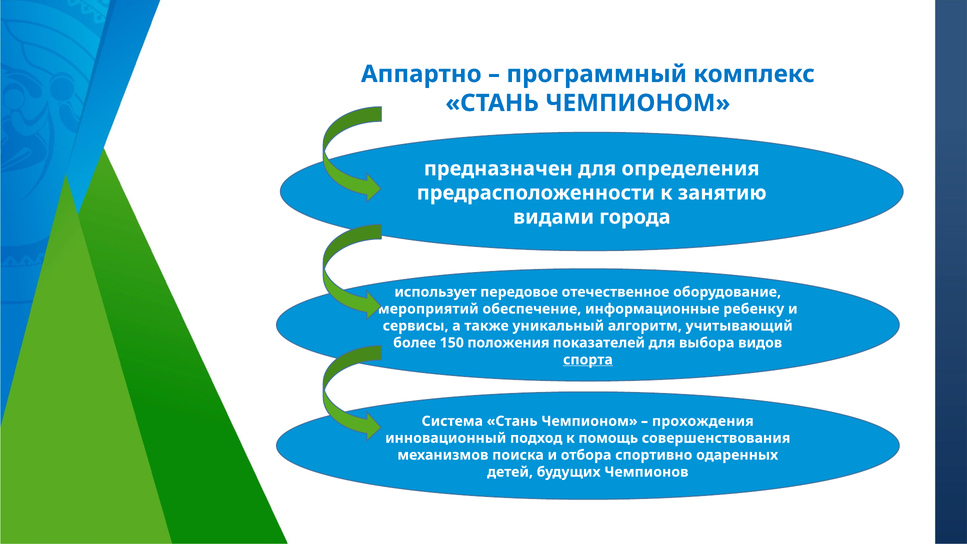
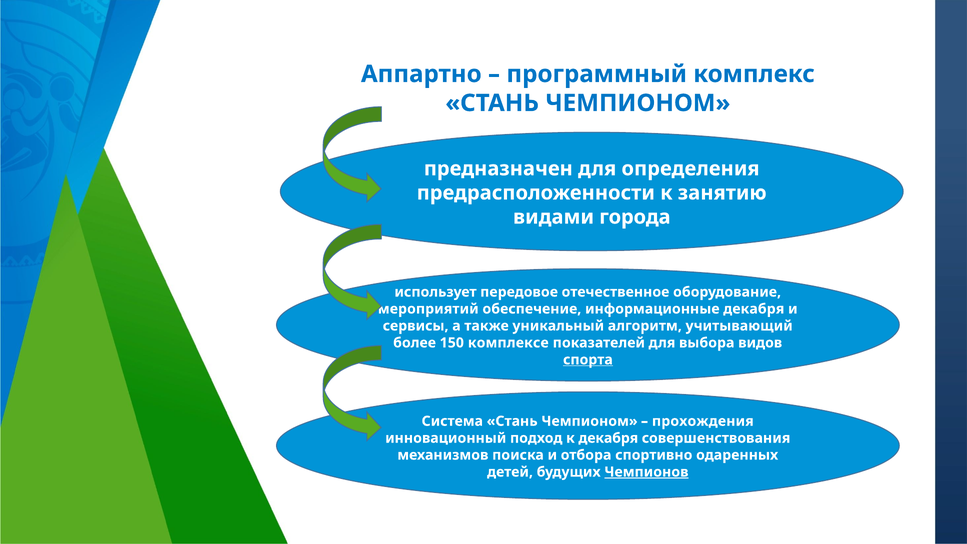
информационные ребенку: ребенку -> декабря
положения: положения -> комплексе
к помощь: помощь -> декабря
Чемпионов underline: none -> present
